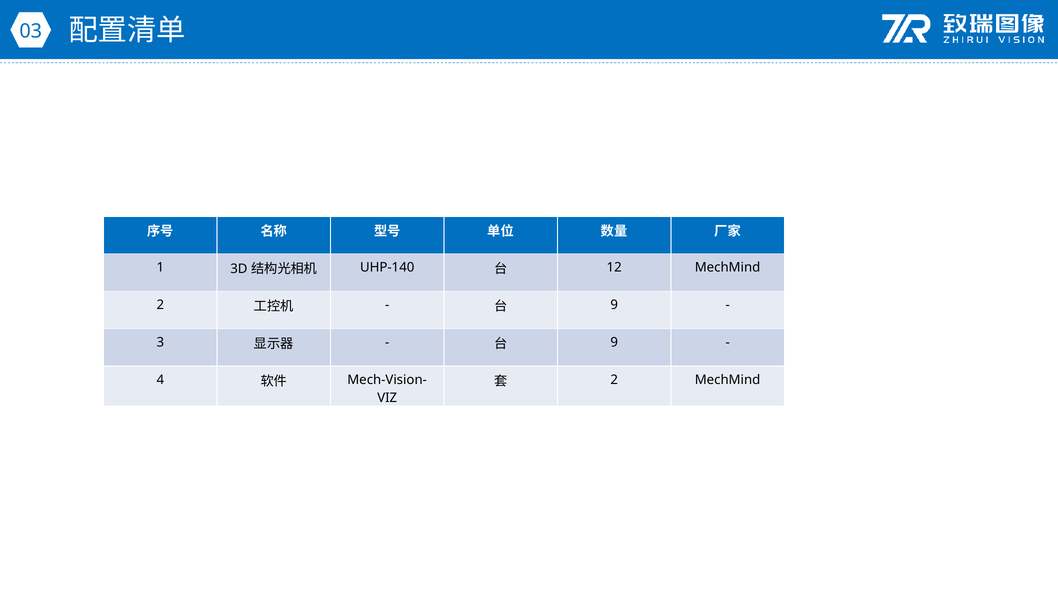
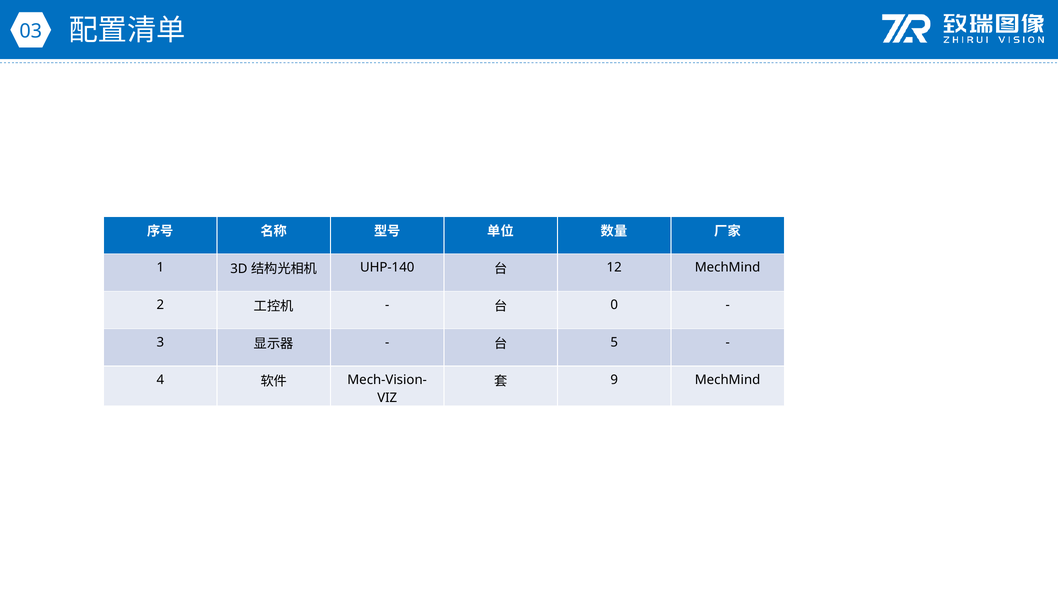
9 at (614, 305): 9 -> 0
9 at (614, 343): 9 -> 5
2 at (614, 380): 2 -> 9
